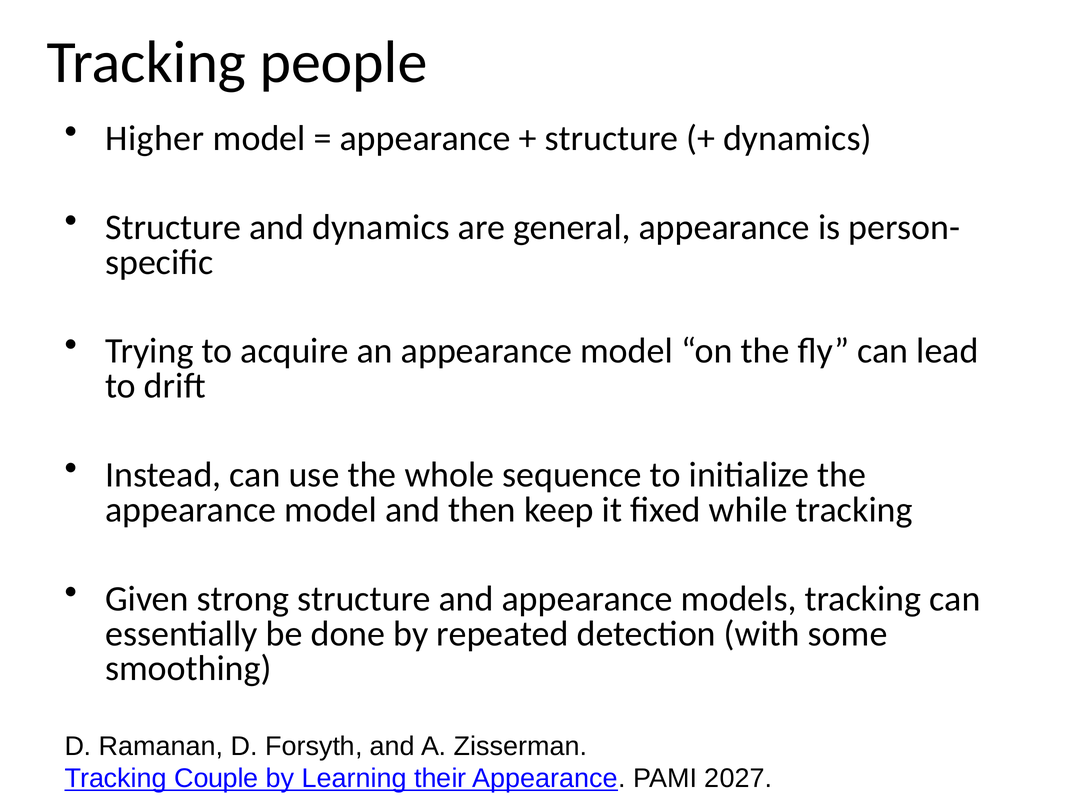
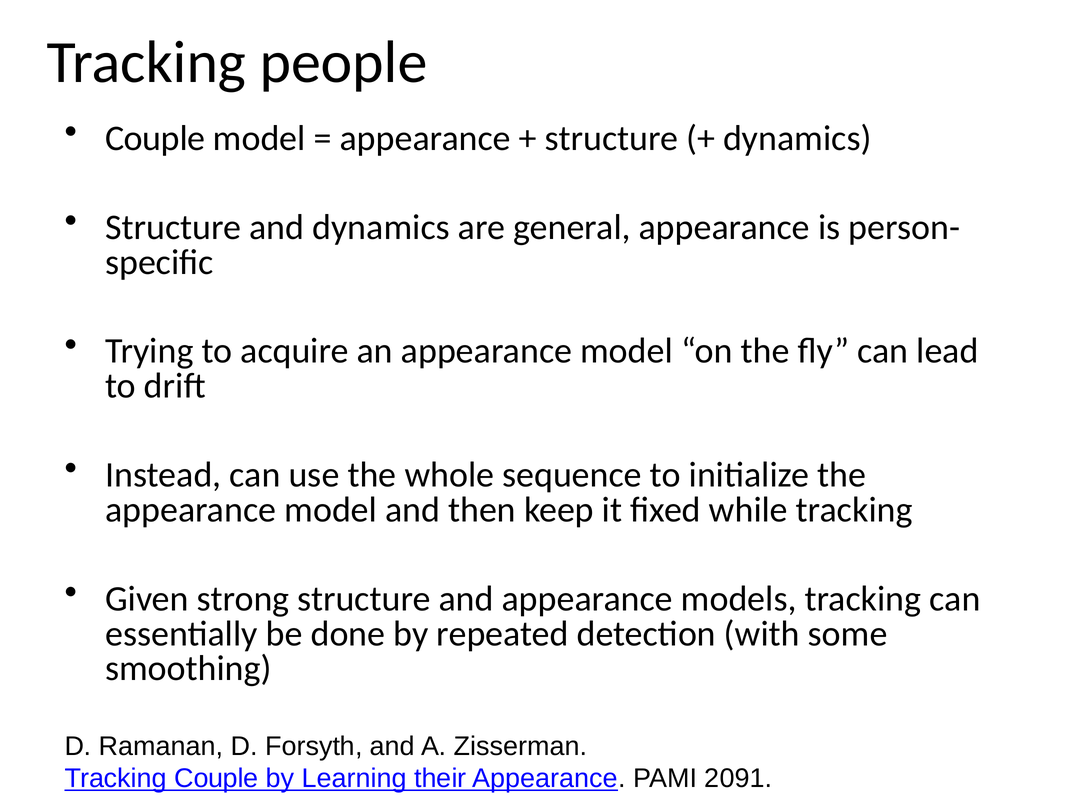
Higher at (155, 138): Higher -> Couple
2027: 2027 -> 2091
